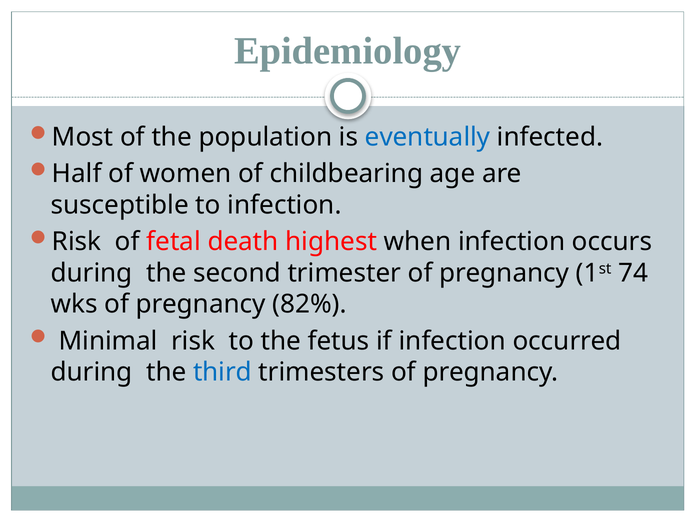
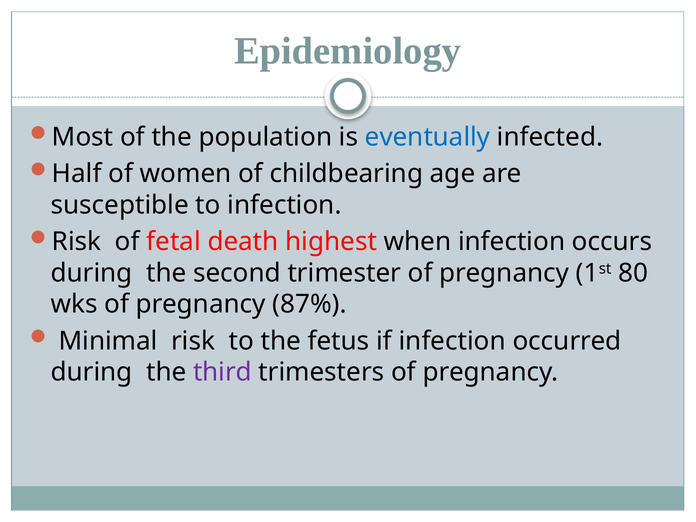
74: 74 -> 80
82%: 82% -> 87%
third colour: blue -> purple
